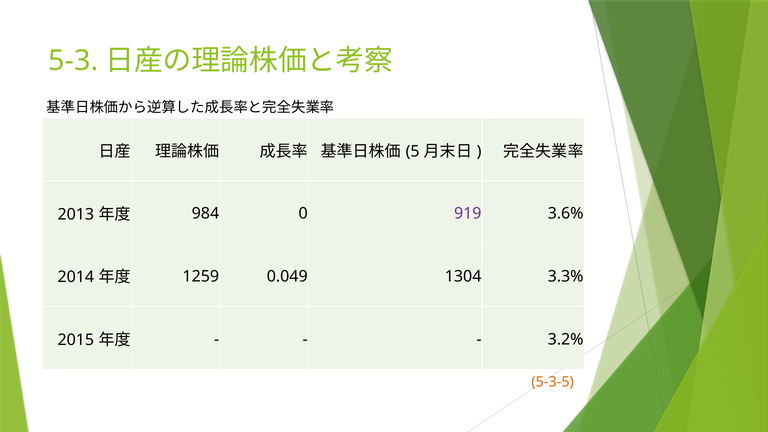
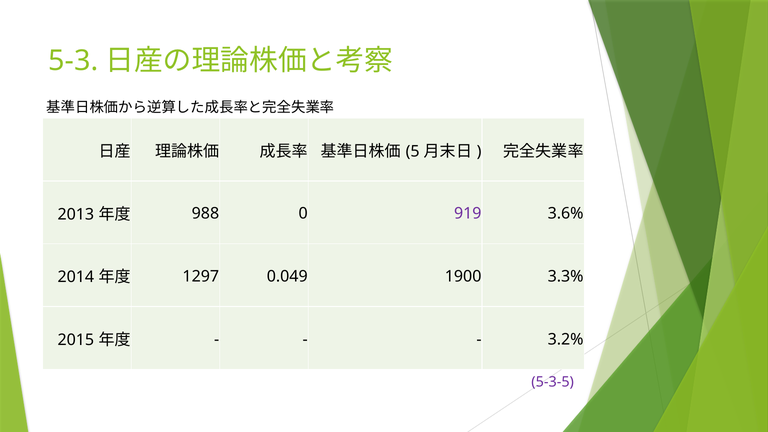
984: 984 -> 988
1259: 1259 -> 1297
1304: 1304 -> 1900
5-3-5 colour: orange -> purple
